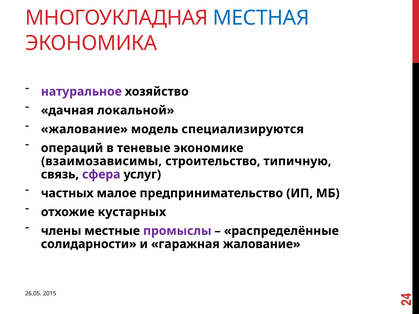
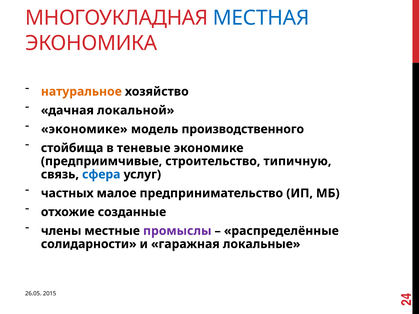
натуральное colour: purple -> orange
жалование at (84, 129): жалование -> экономике
специализируются: специализируются -> производственного
операций: операций -> стойбища
взаимозависимы: взаимозависимы -> предприимчивые
сфера colour: purple -> blue
кустарных: кустарных -> созданные
гаражная жалование: жалование -> локальные
